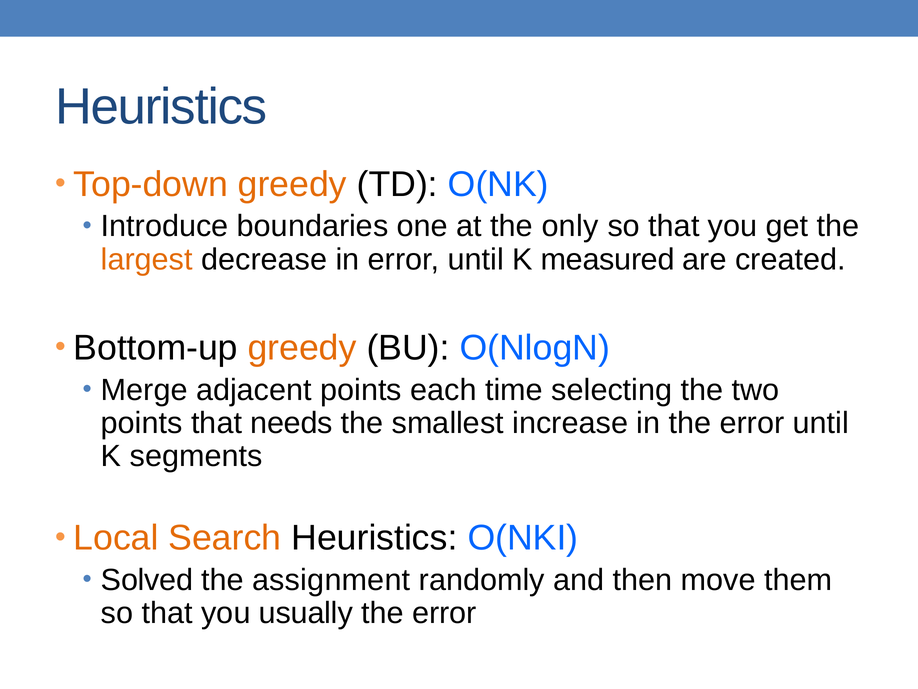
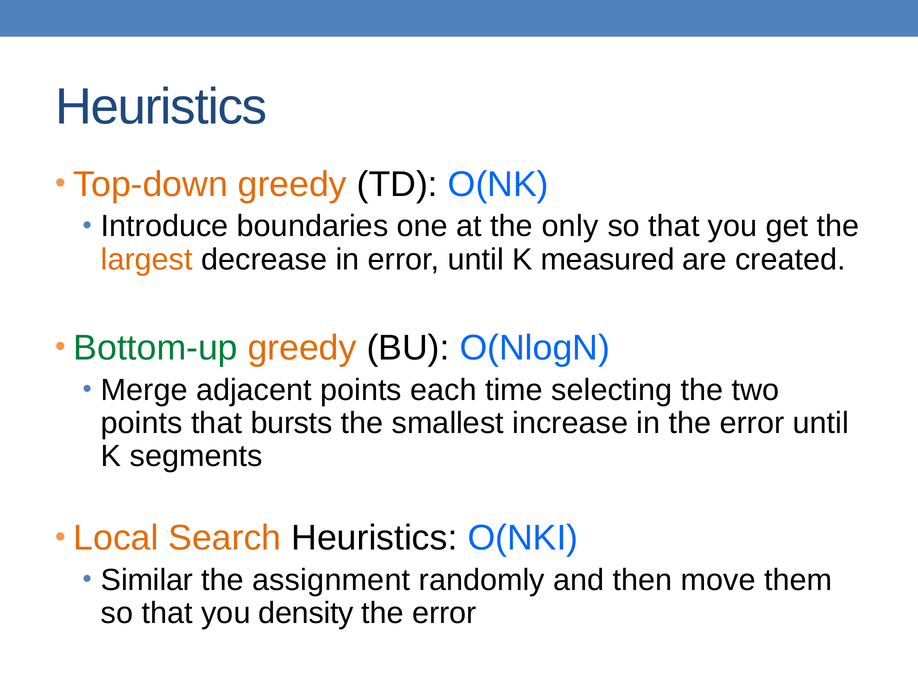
Bottom-up colour: black -> green
needs: needs -> bursts
Solved: Solved -> Similar
usually: usually -> density
